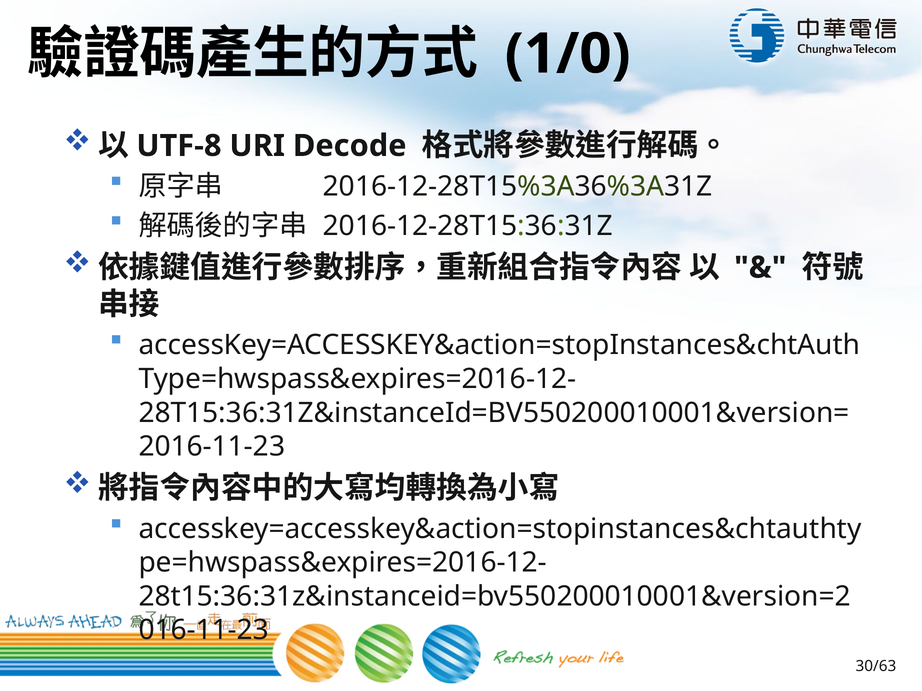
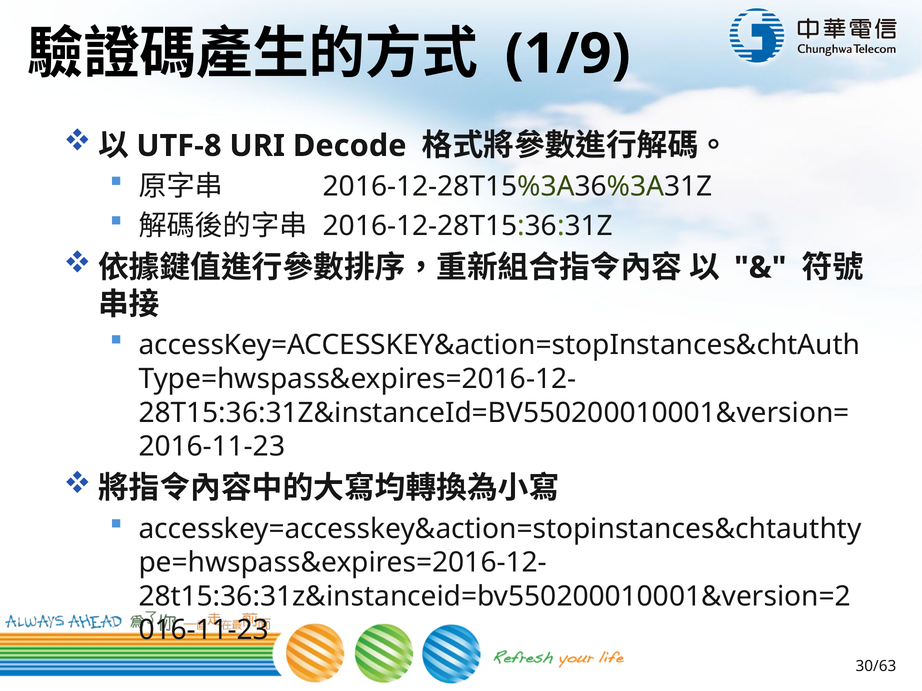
1/0: 1/0 -> 1/9
